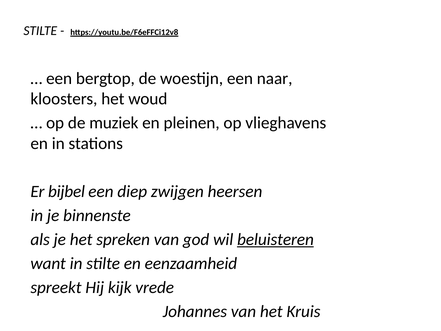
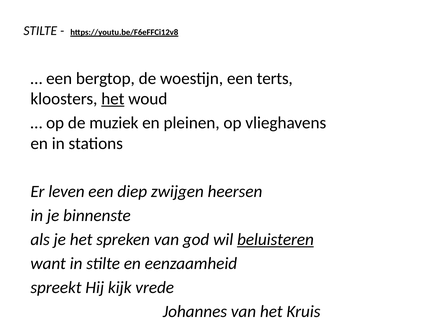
naar: naar -> terts
het at (113, 99) underline: none -> present
bijbel: bijbel -> leven
